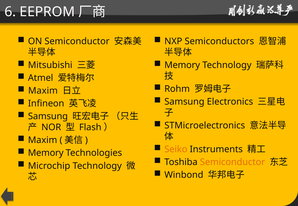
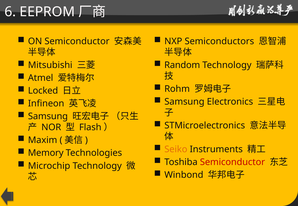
Memory at (182, 65): Memory -> Random
Maxim at (43, 91): Maxim -> Locked
Semiconductor at (232, 162) colour: orange -> red
